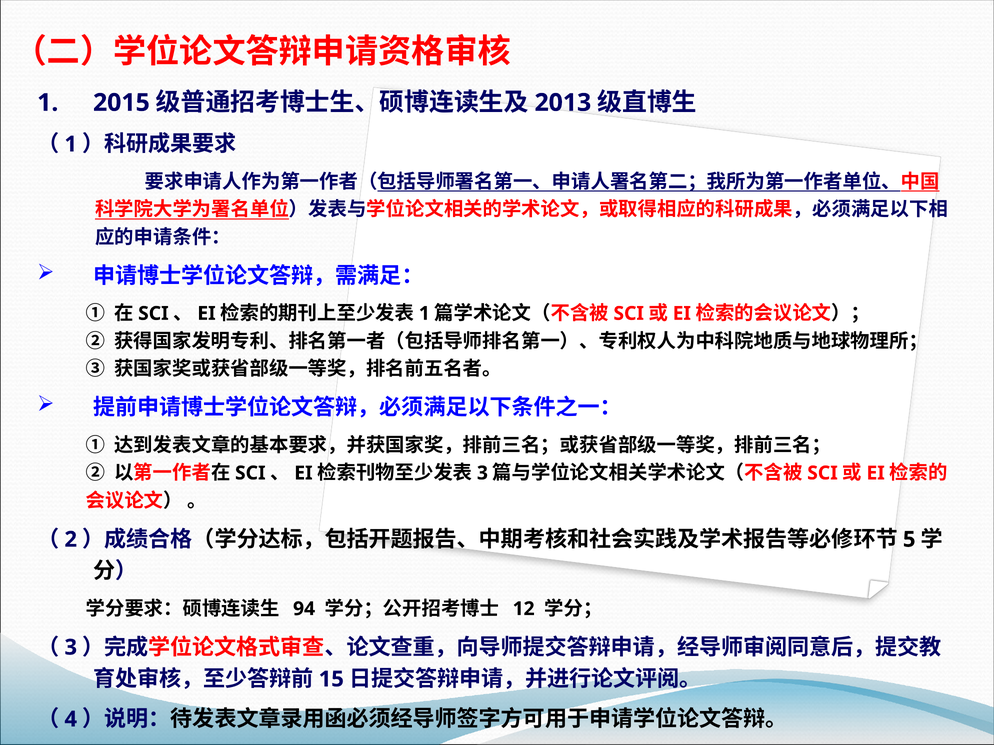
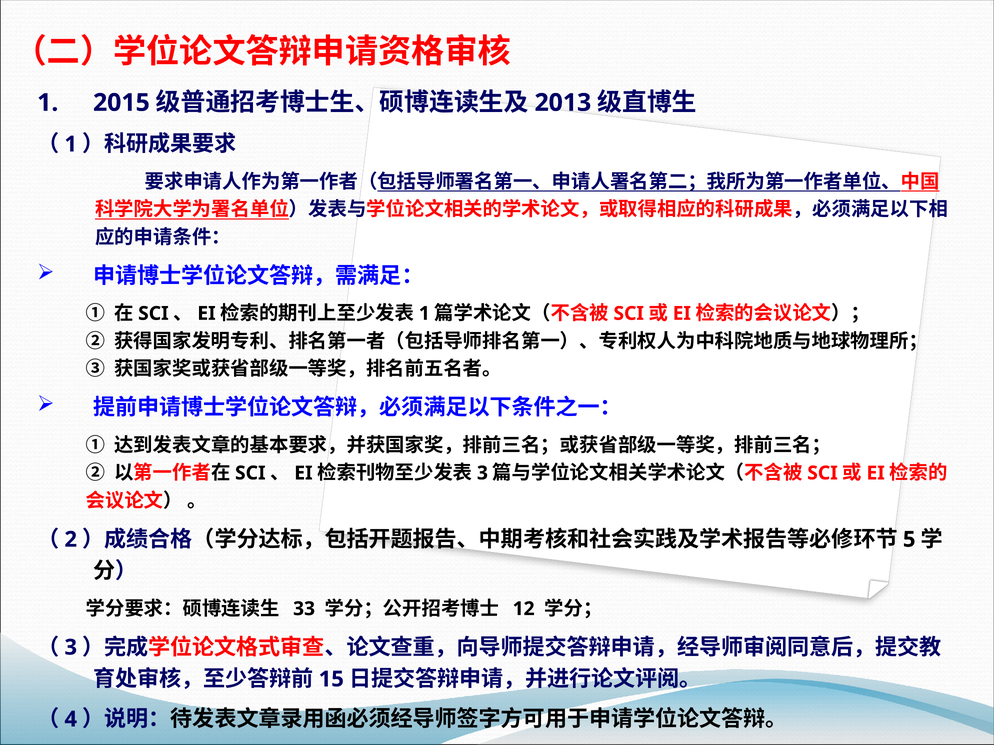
94: 94 -> 33
